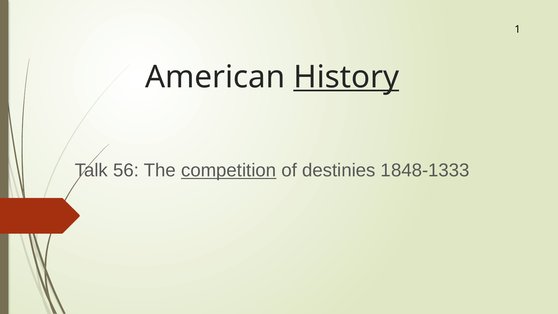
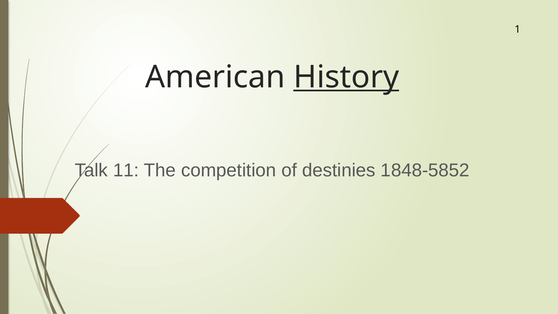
56: 56 -> 11
competition underline: present -> none
1848-1333: 1848-1333 -> 1848-5852
